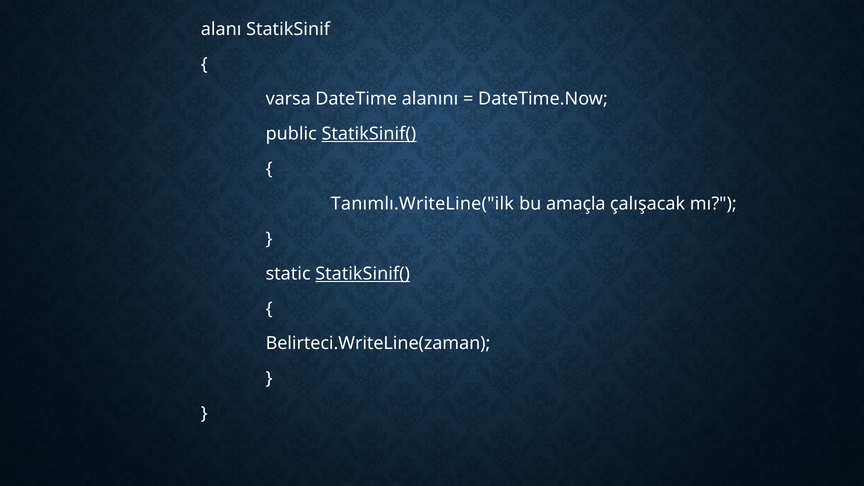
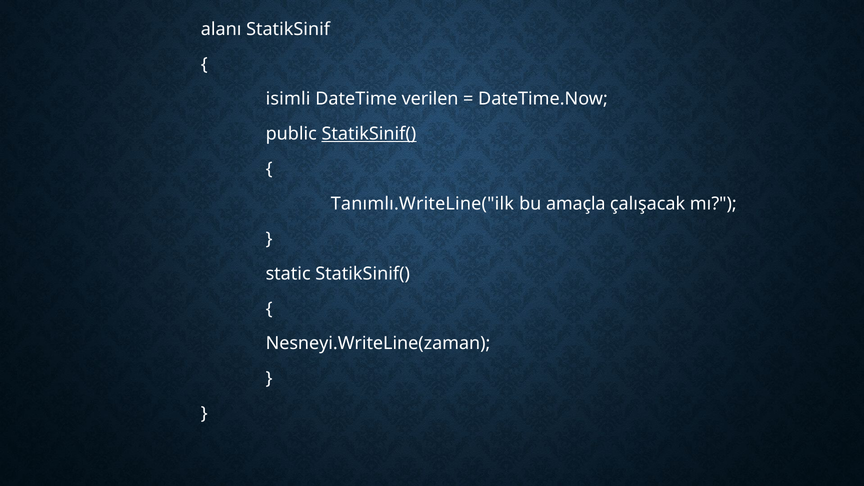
varsa: varsa -> isimli
alanını: alanını -> verilen
StatikSinif( at (363, 274) underline: present -> none
Belirteci.WriteLine(zaman: Belirteci.WriteLine(zaman -> Nesneyi.WriteLine(zaman
